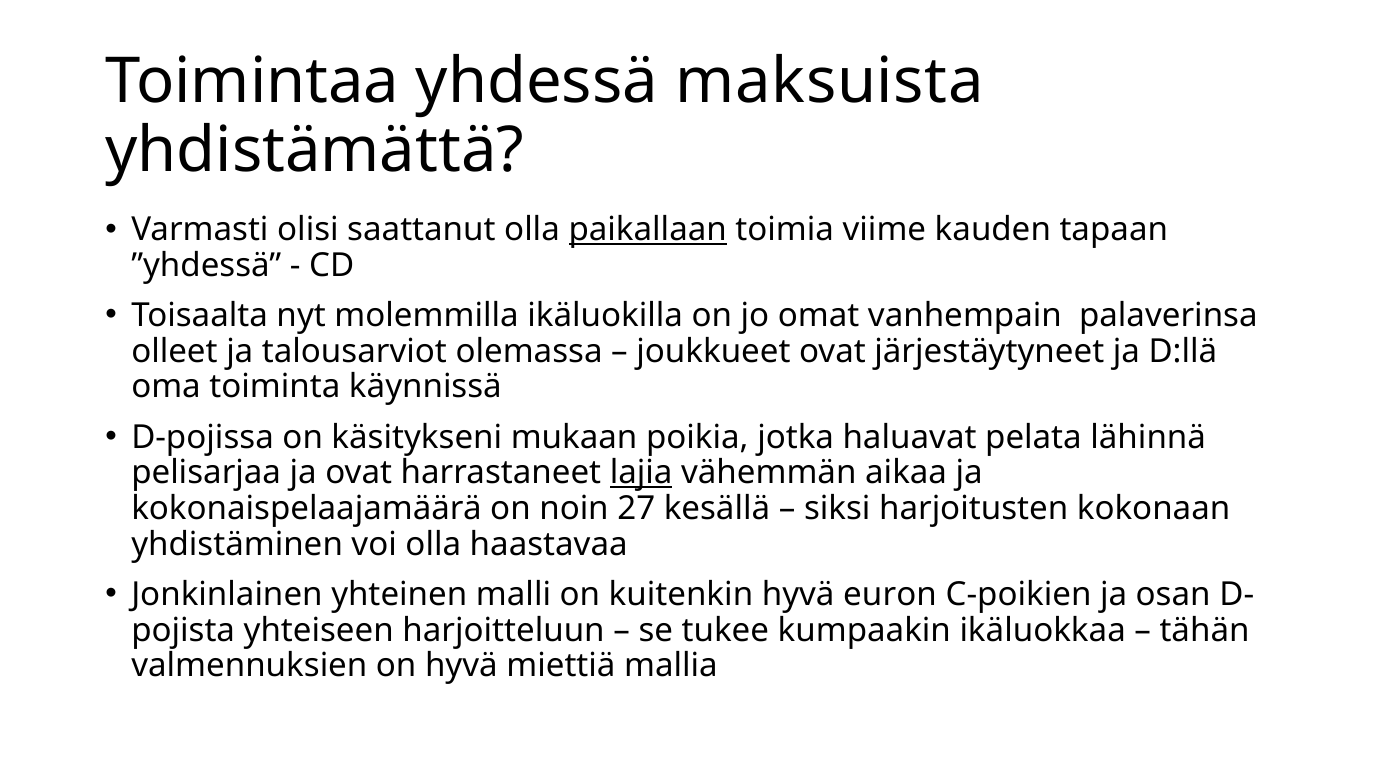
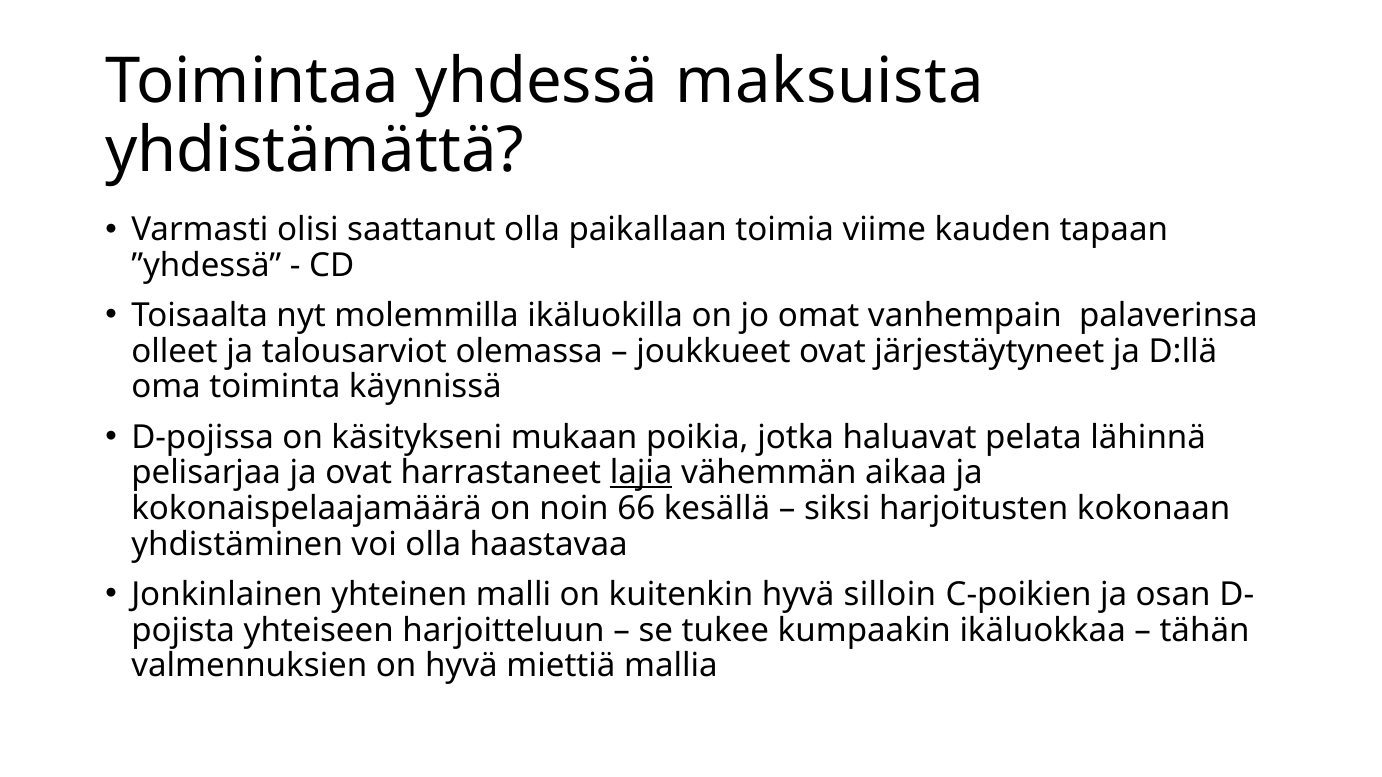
paikallaan underline: present -> none
27: 27 -> 66
euron: euron -> silloin
